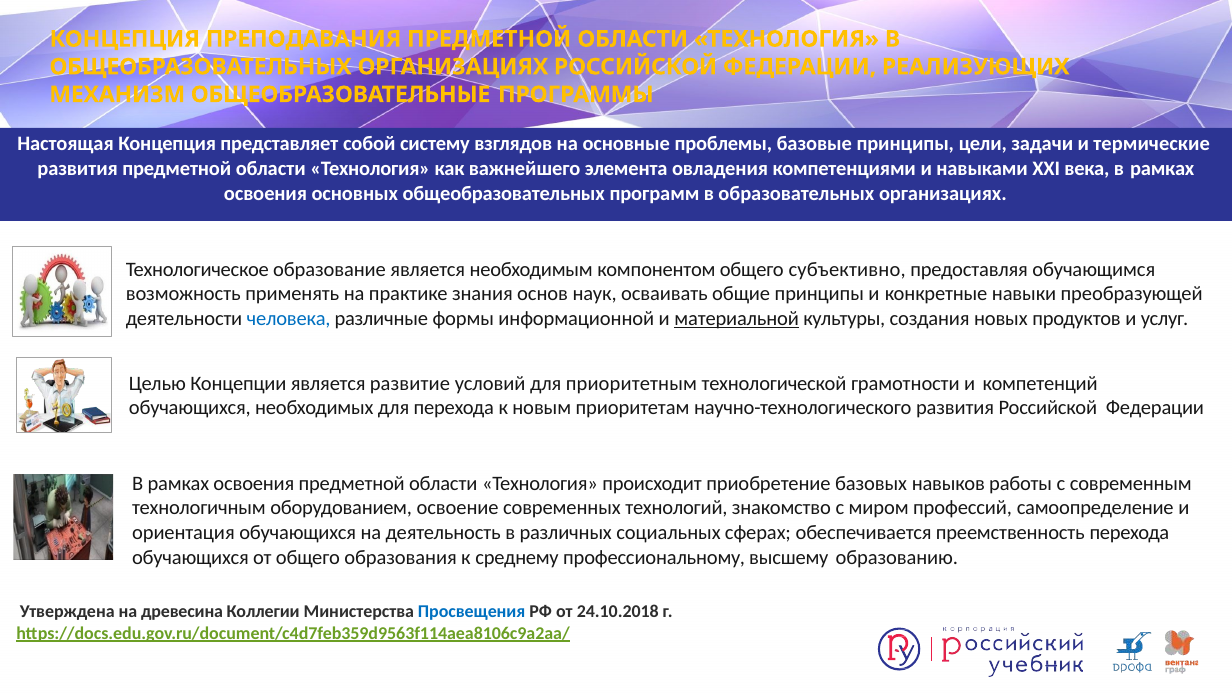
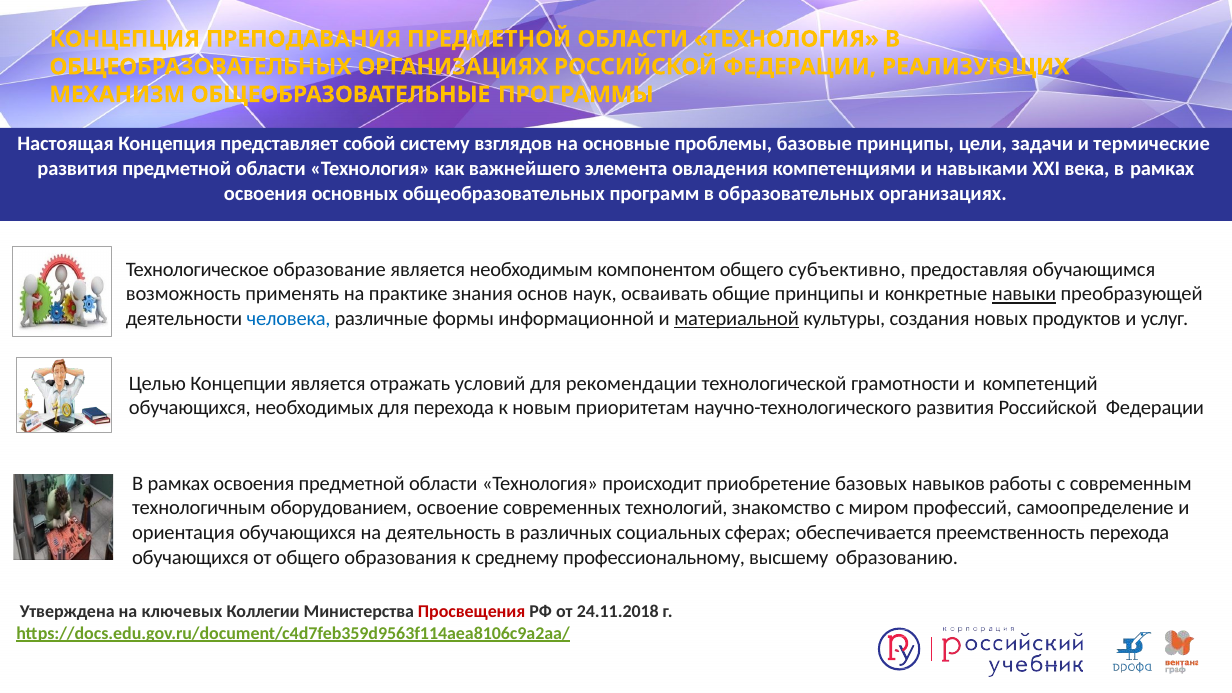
навыки underline: none -> present
развитие: развитие -> отражать
приоритетным: приоритетным -> рекомендации
древесина: древесина -> ключевых
Просвещения colour: blue -> red
24.10.2018: 24.10.2018 -> 24.11.2018
